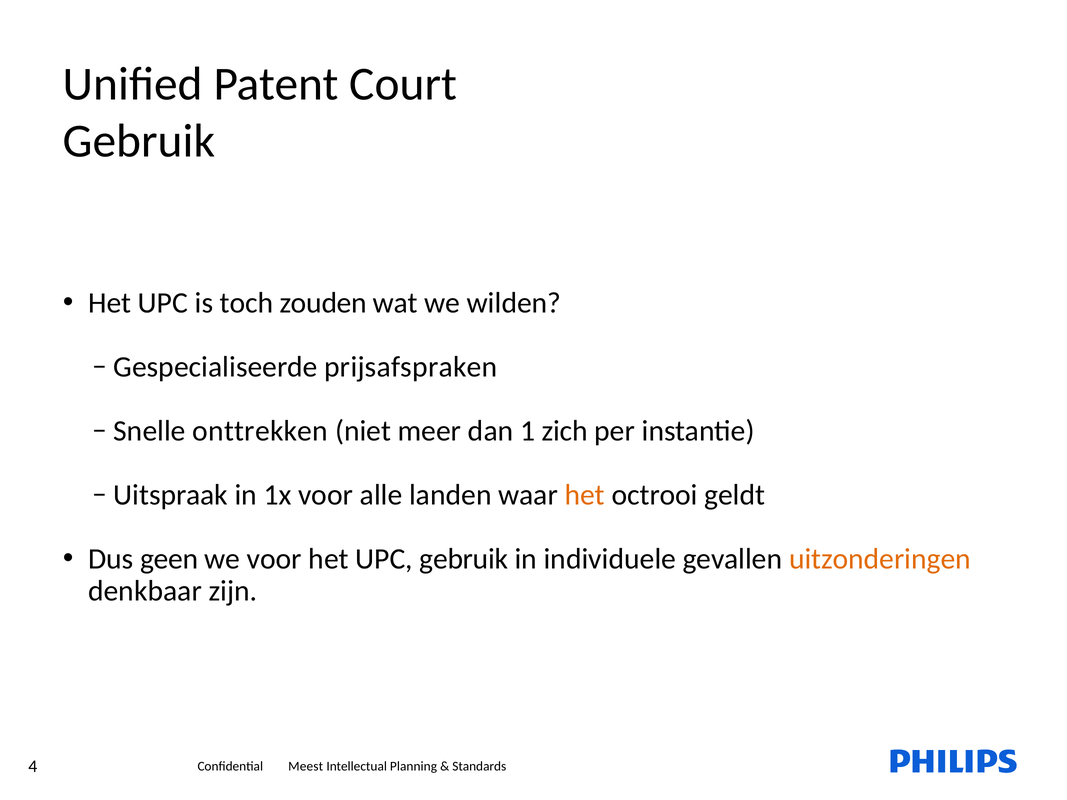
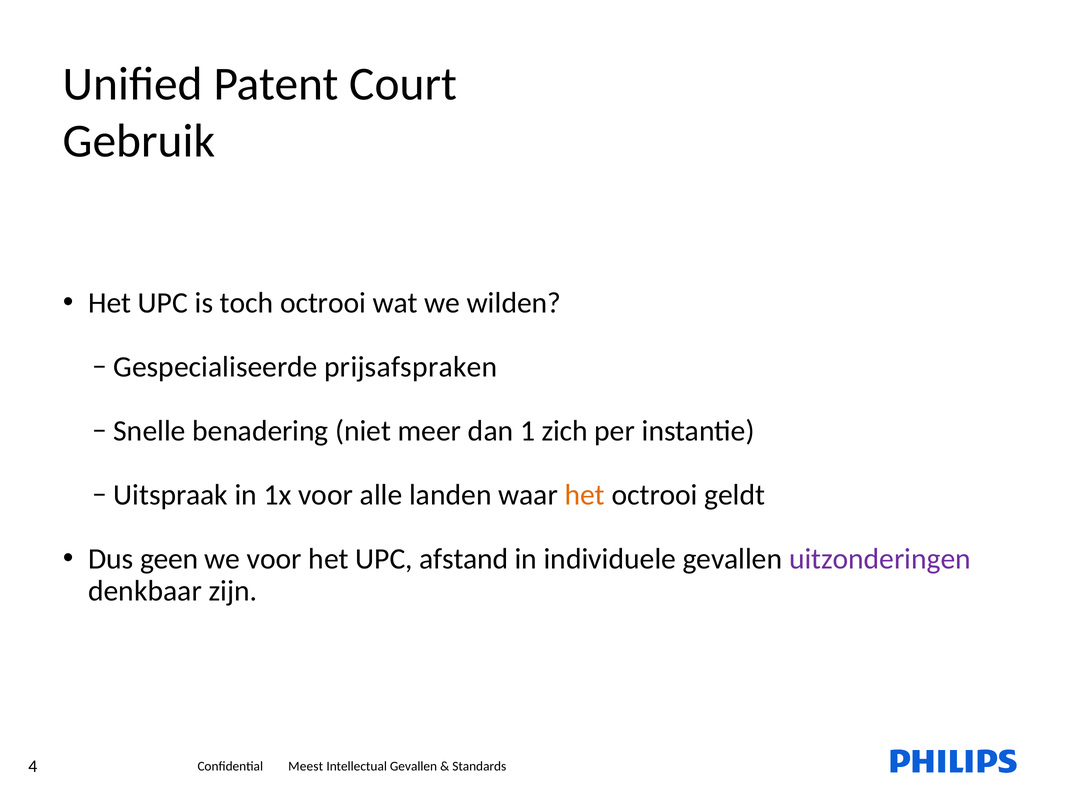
toch zouden: zouden -> octrooi
onttrekken: onttrekken -> benadering
UPC gebruik: gebruik -> afstand
uitzonderingen colour: orange -> purple
Intellectual Planning: Planning -> Gevallen
